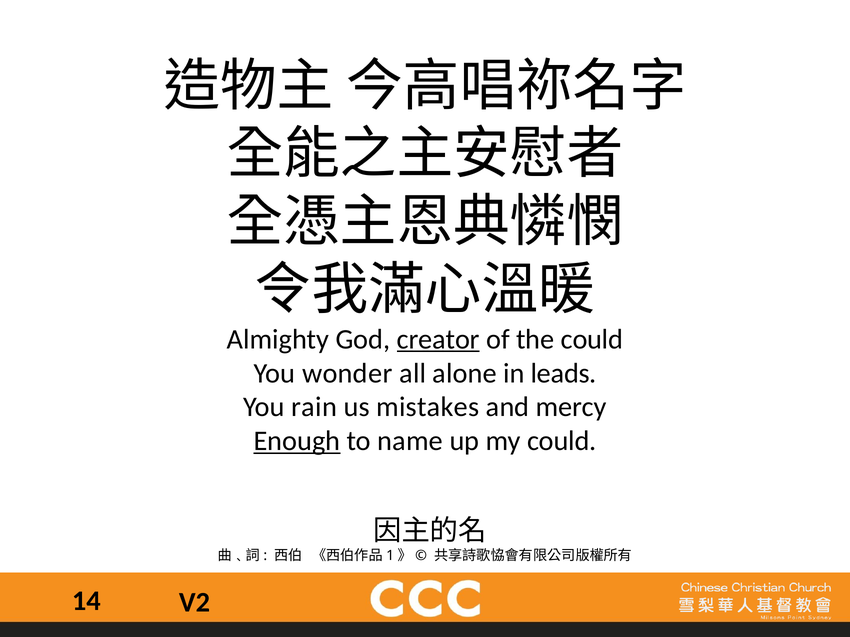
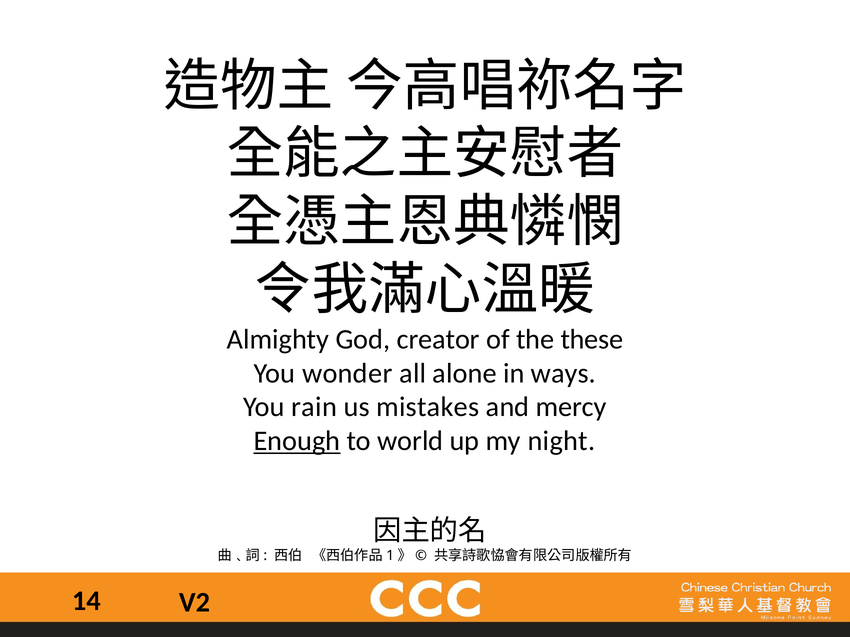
creator underline: present -> none
the could: could -> these
leads: leads -> ways
name: name -> world
my could: could -> night
